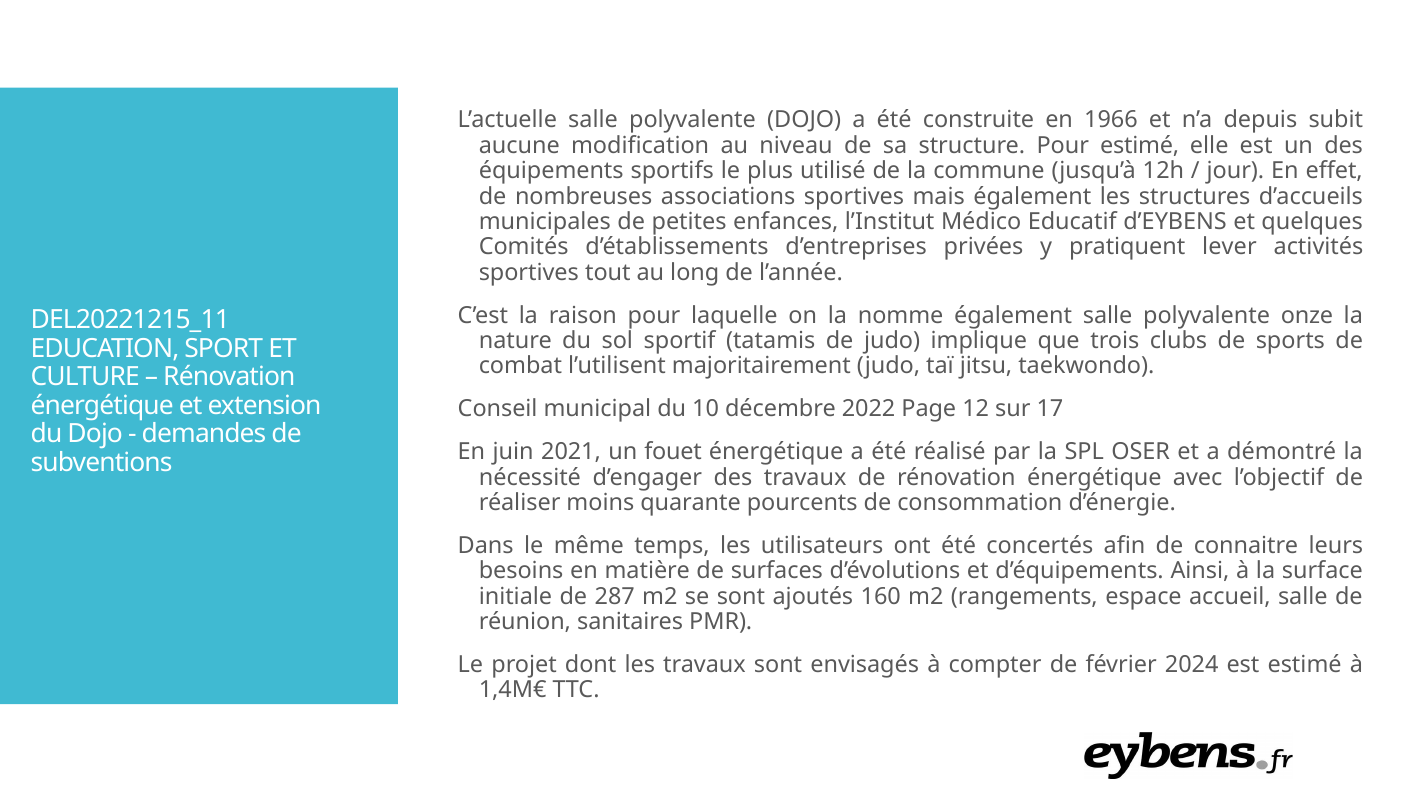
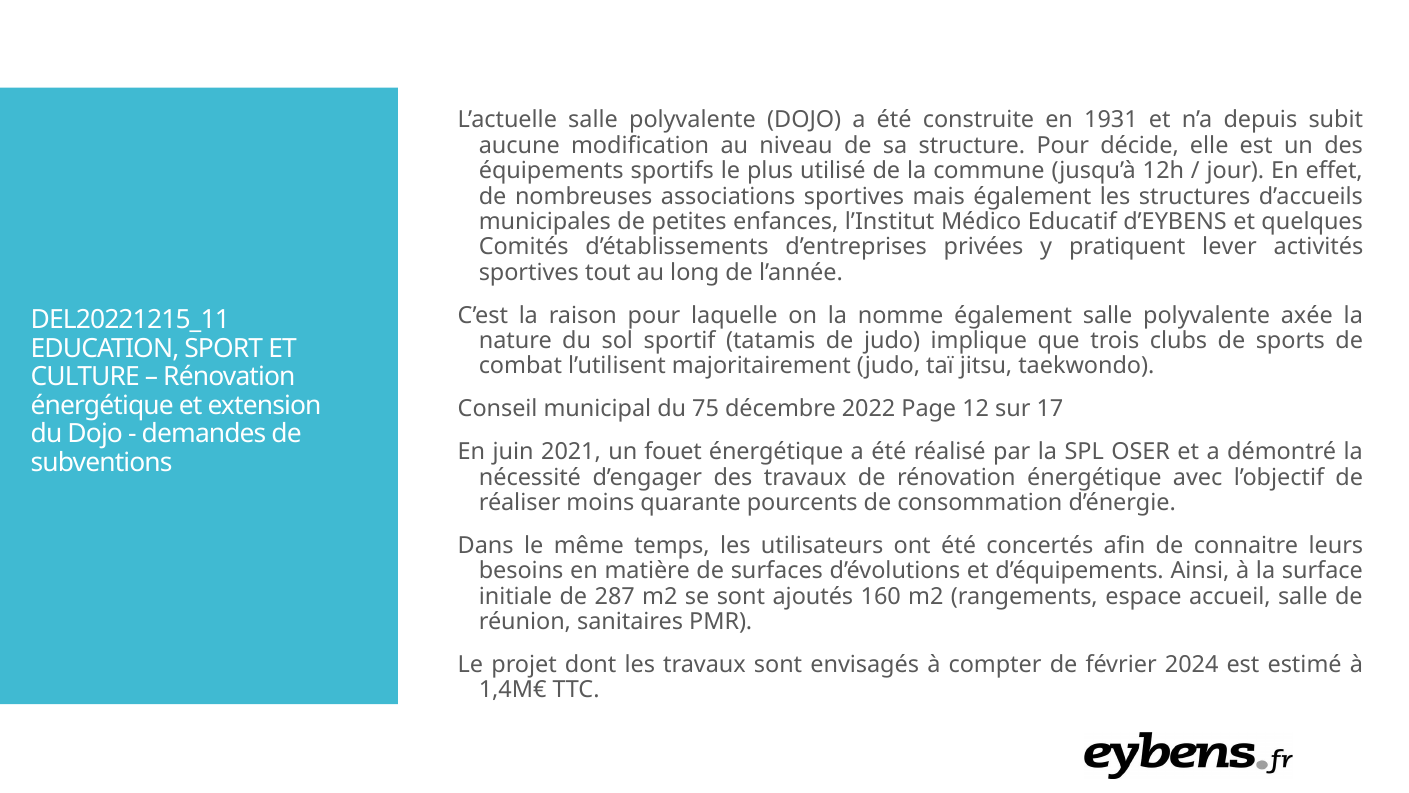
1966: 1966 -> 1931
Pour estimé: estimé -> décide
onze: onze -> axée
10: 10 -> 75
